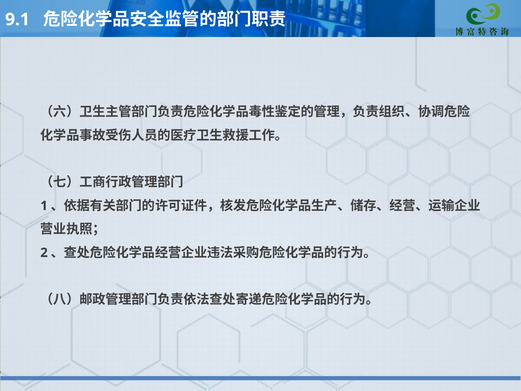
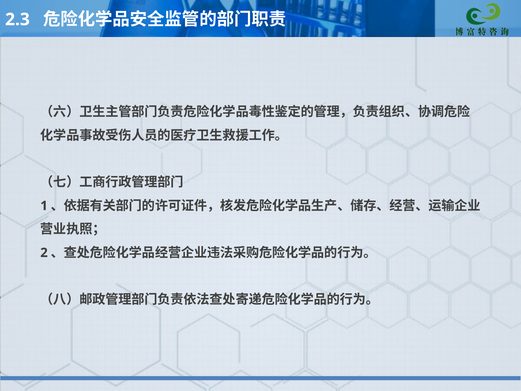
9.1: 9.1 -> 2.3
